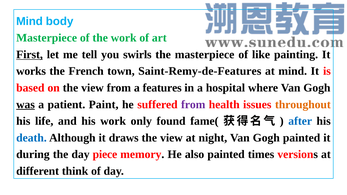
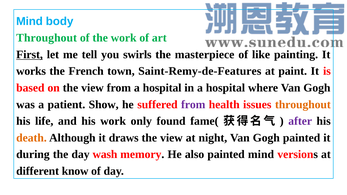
Masterpiece at (47, 38): Masterpiece -> Throughout
at mind: mind -> paint
from a features: features -> hospital
was underline: present -> none
Paint: Paint -> Show
after colour: blue -> purple
death colour: blue -> orange
piece: piece -> wash
painted times: times -> mind
think: think -> know
